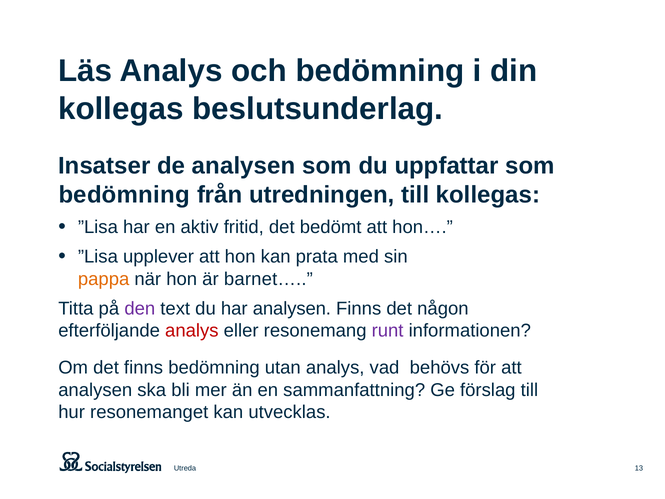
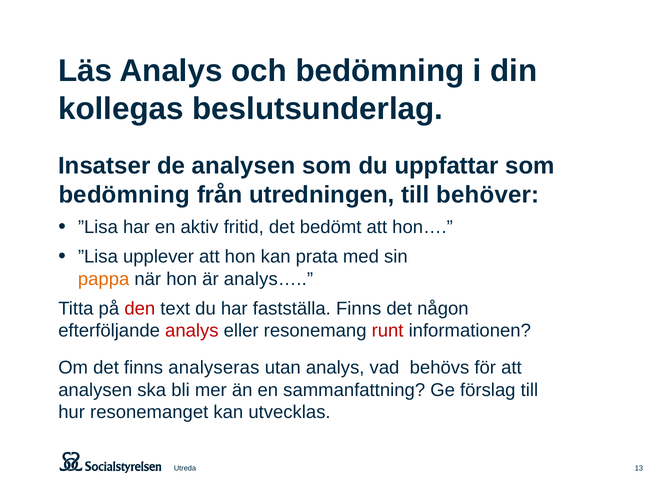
till kollegas: kollegas -> behöver
barnet…: barnet… -> analys…
den colour: purple -> red
har analysen: analysen -> fastställa
runt colour: purple -> red
finns bedömning: bedömning -> analyseras
